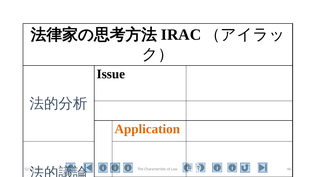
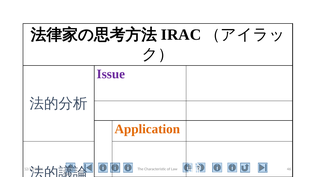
Issue colour: black -> purple
